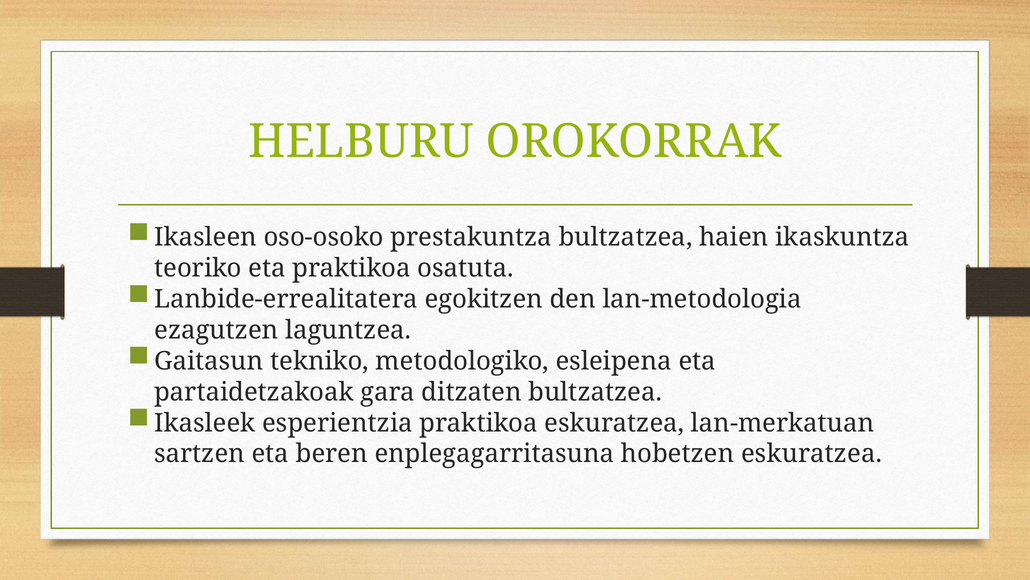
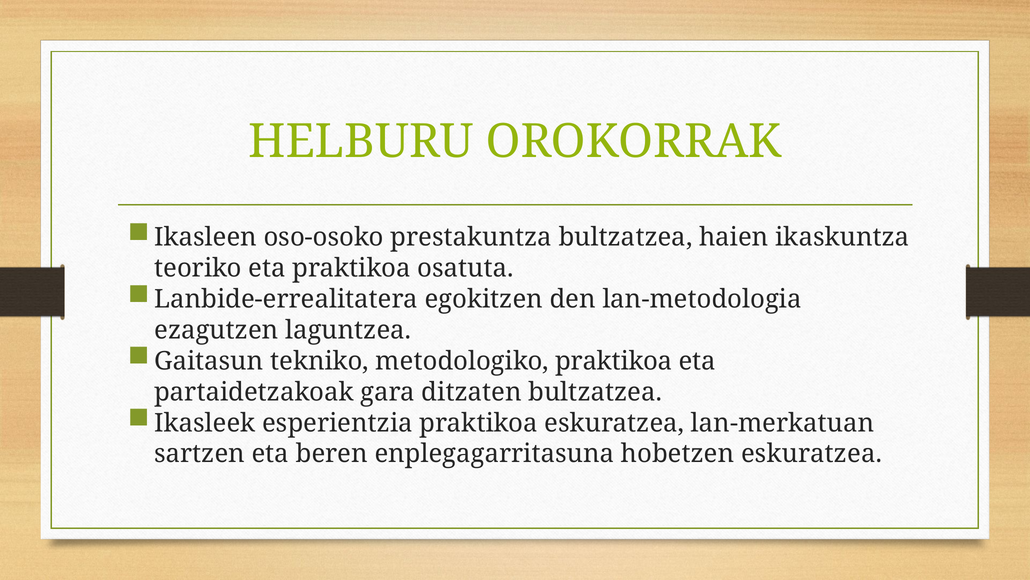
metodologiko esleipena: esleipena -> praktikoa
